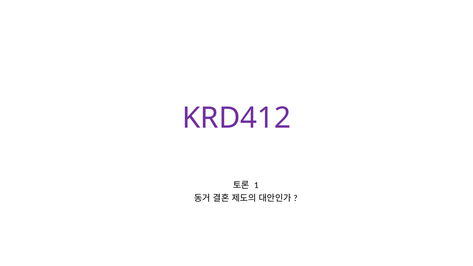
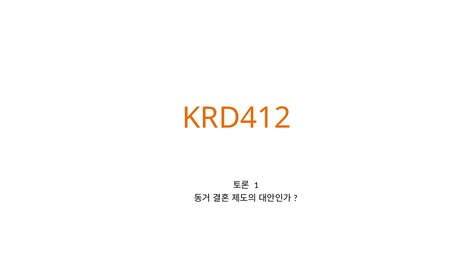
KRD412 colour: purple -> orange
